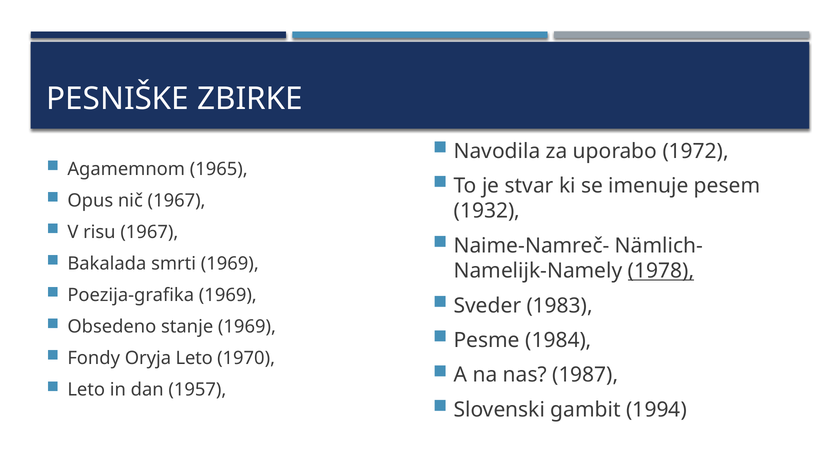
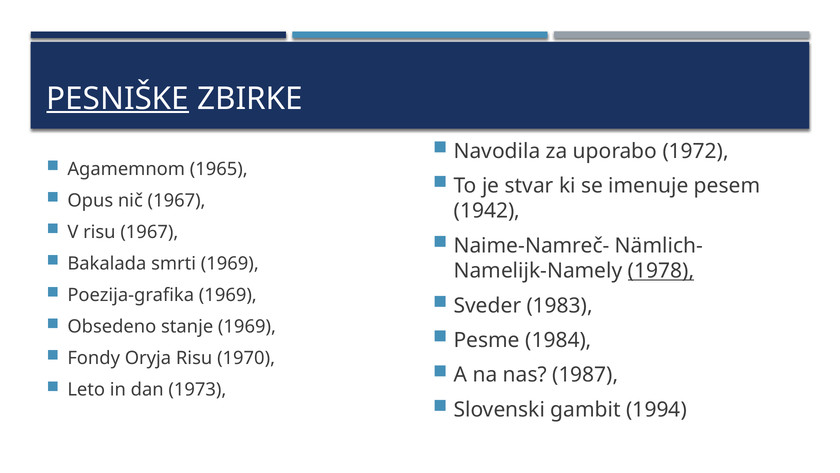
PESNIŠKE underline: none -> present
1932: 1932 -> 1942
Oryja Leto: Leto -> Risu
1957: 1957 -> 1973
